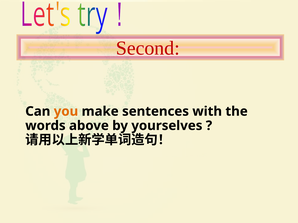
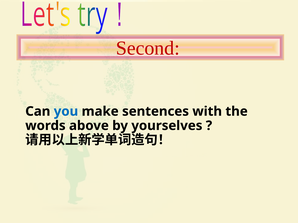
you colour: orange -> blue
